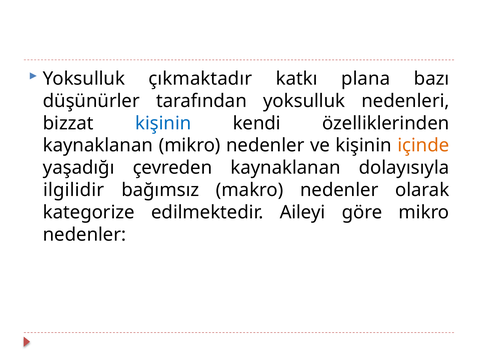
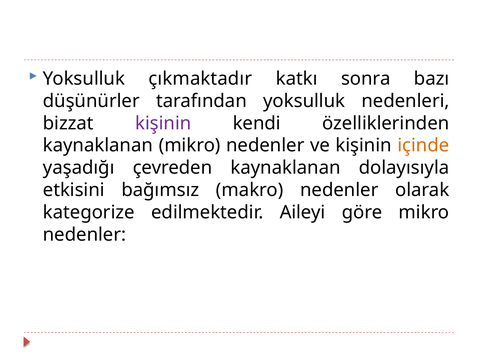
plana: plana -> sonra
kişinin at (163, 123) colour: blue -> purple
ilgilidir: ilgilidir -> etkisini
